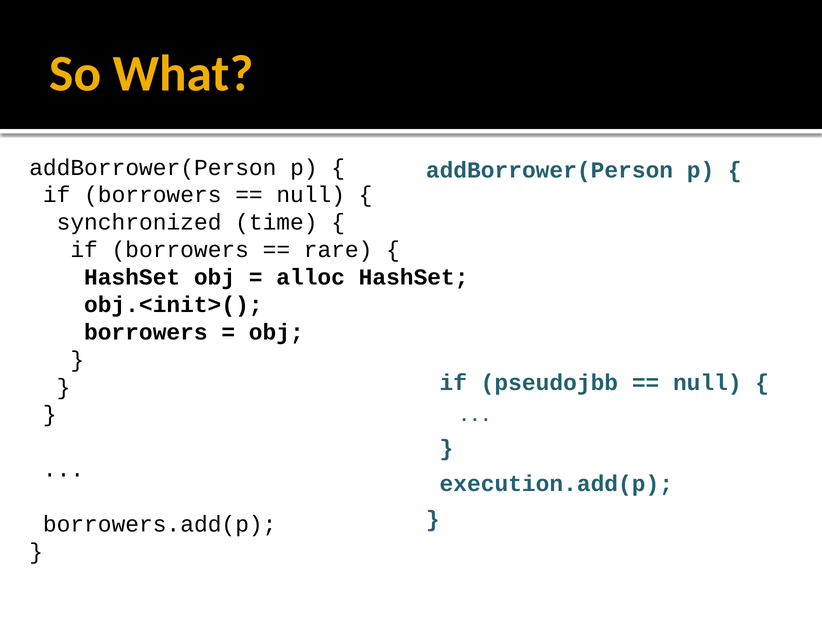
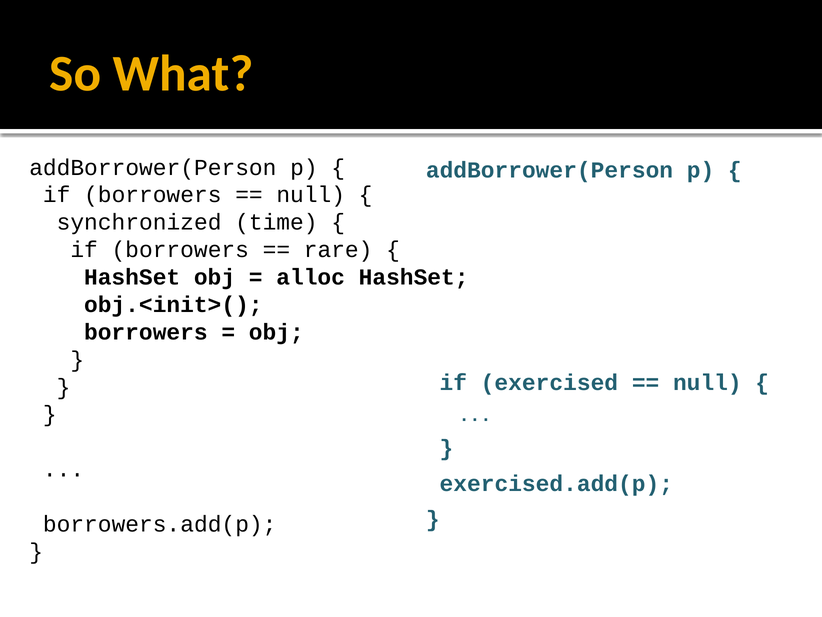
pseudojbb: pseudojbb -> exercised
execution.add(p: execution.add(p -> exercised.add(p
